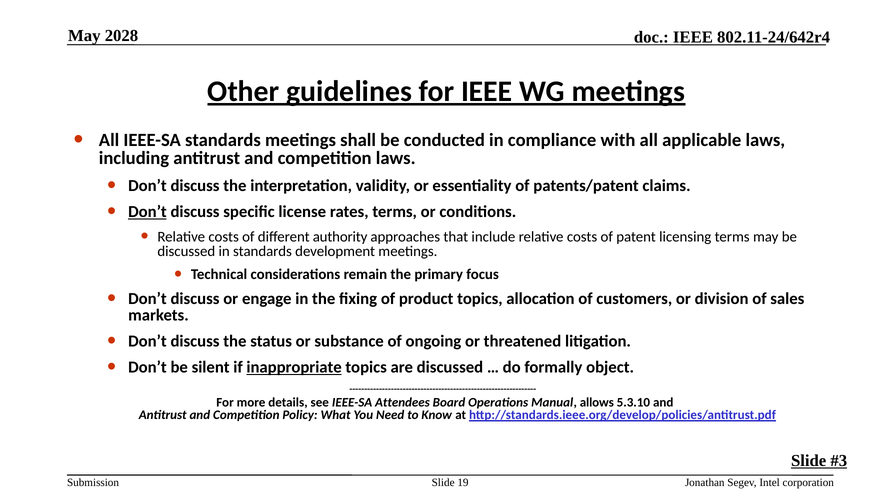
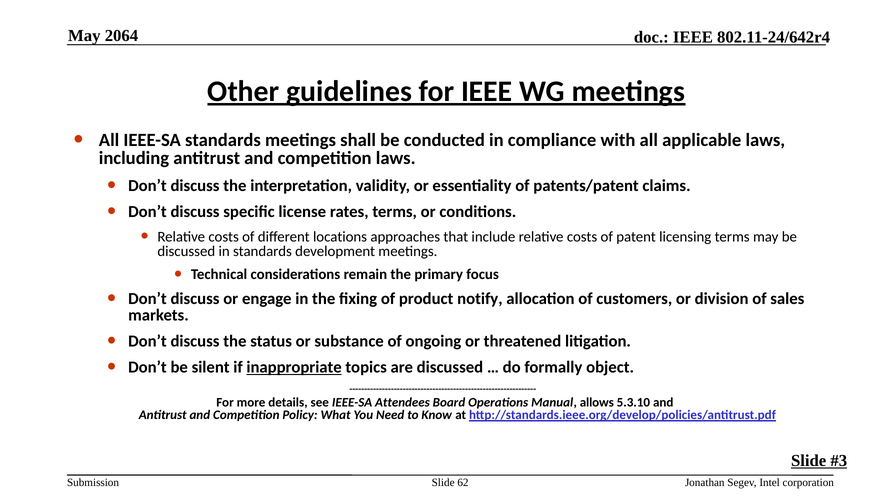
2028: 2028 -> 2064
Don’t at (147, 212) underline: present -> none
authority: authority -> locations
product topics: topics -> notify
19: 19 -> 62
